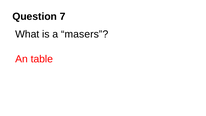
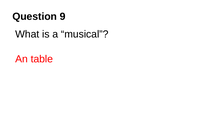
7: 7 -> 9
masers: masers -> musical
